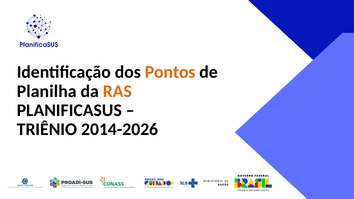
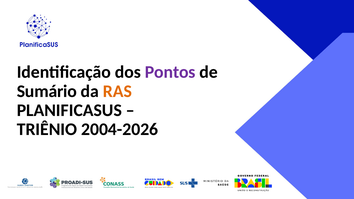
Pontos colour: orange -> purple
Planilha: Planilha -> Sumário
2014-2026: 2014-2026 -> 2004-2026
